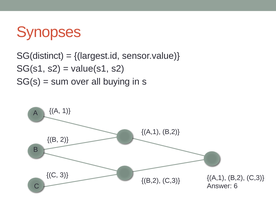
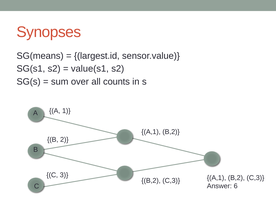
SG(distinct: SG(distinct -> SG(means
buying: buying -> counts
